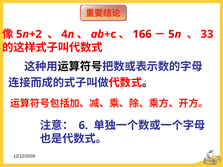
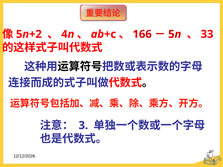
6: 6 -> 3
